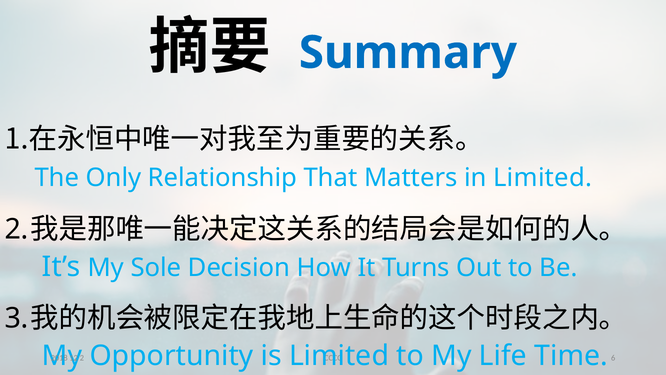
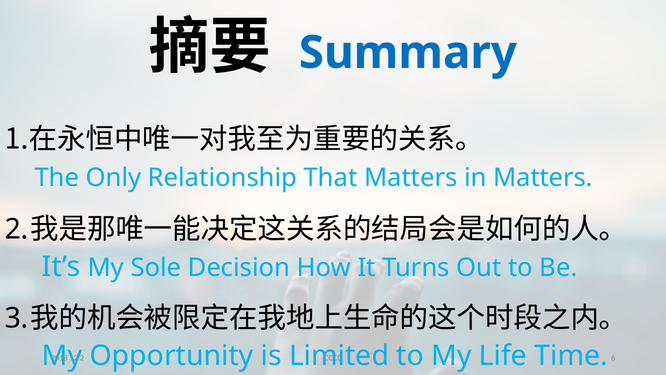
in Limited: Limited -> Matters
